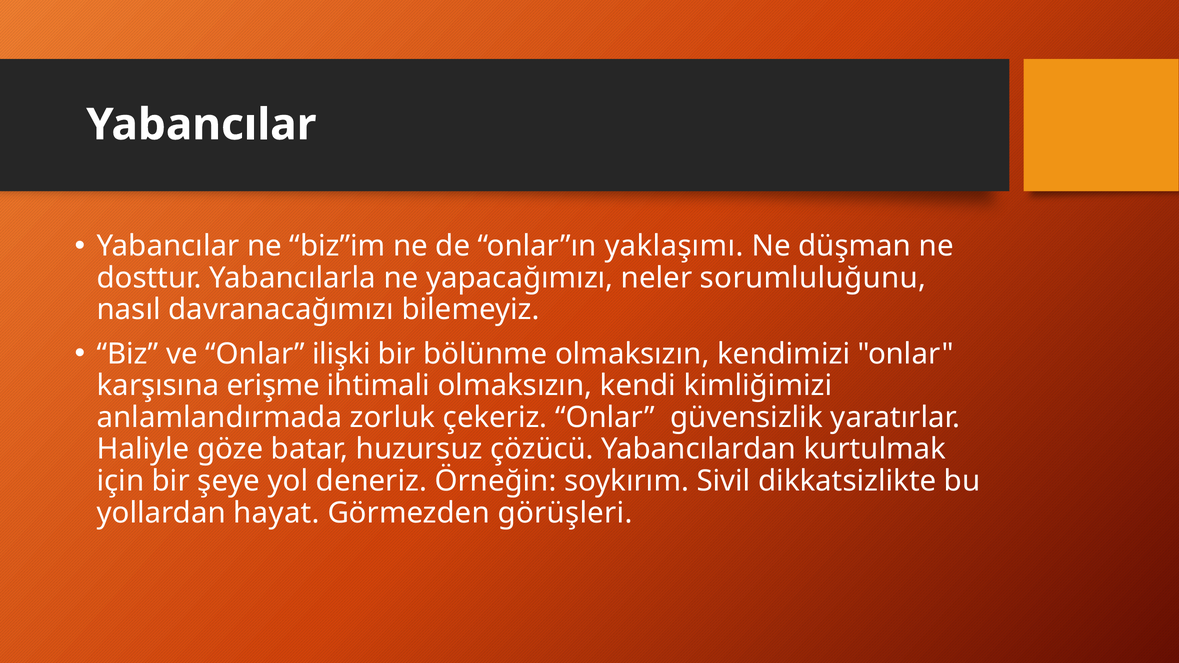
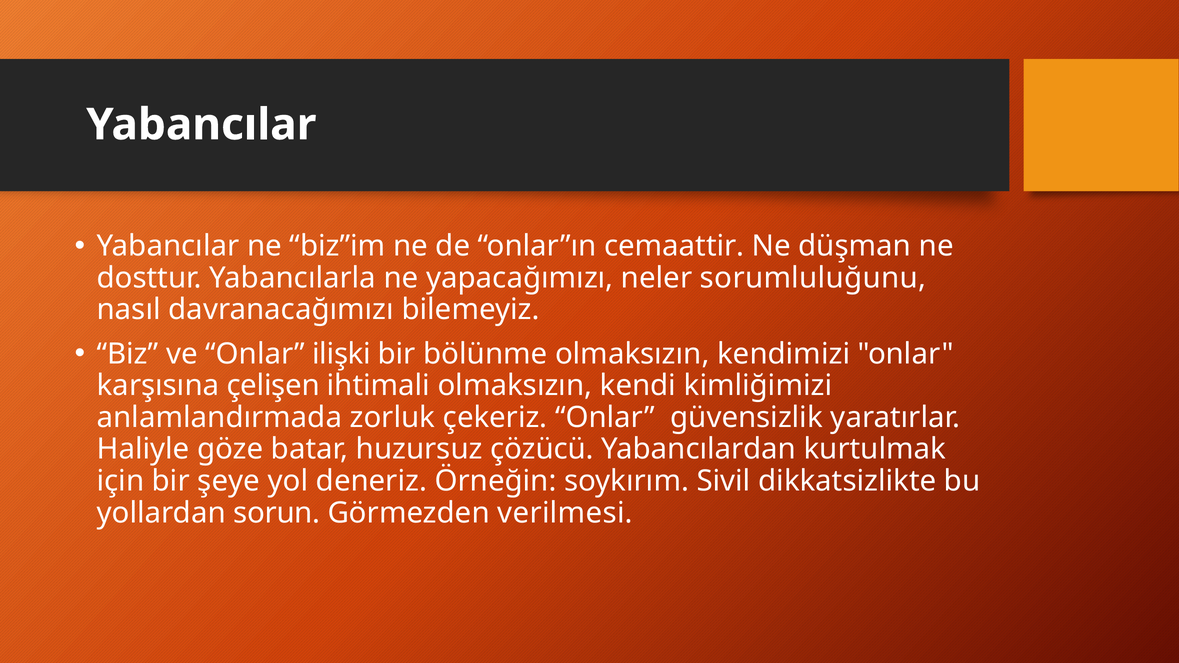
yaklaşımı: yaklaşımı -> cemaattir
erişme: erişme -> çelişen
hayat: hayat -> sorun
görüşleri: görüşleri -> verilmesi
